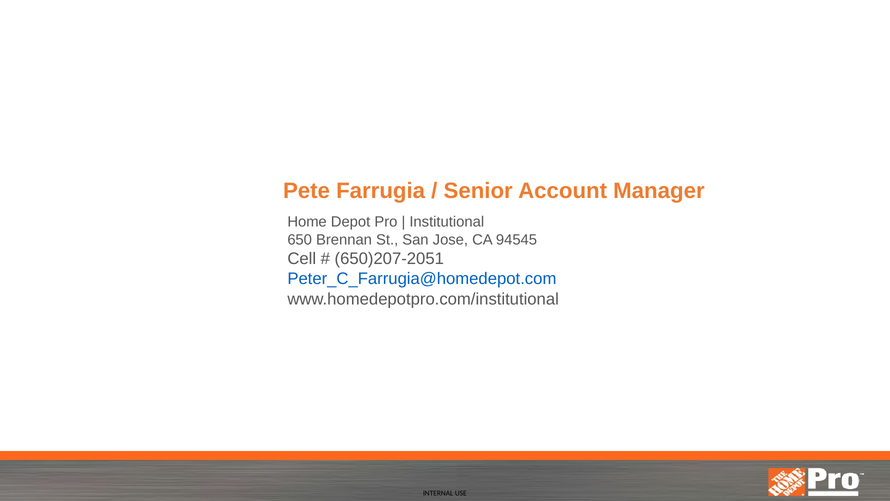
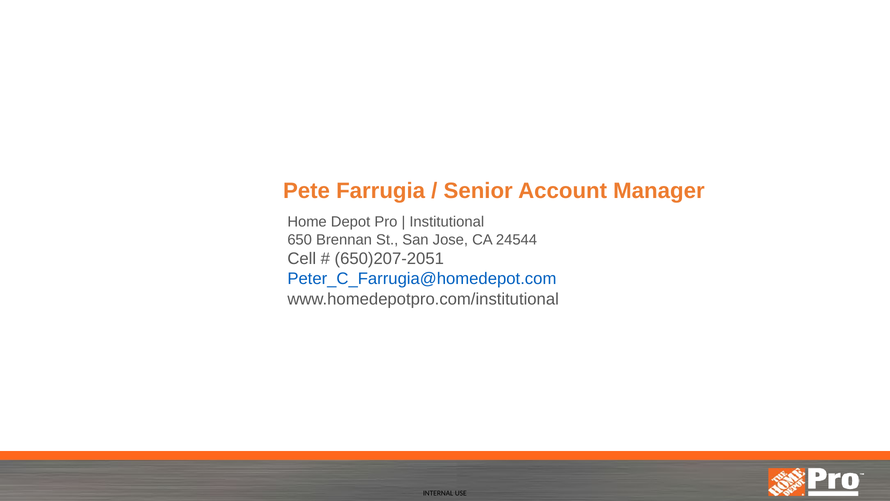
94545: 94545 -> 24544
